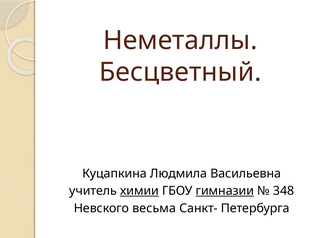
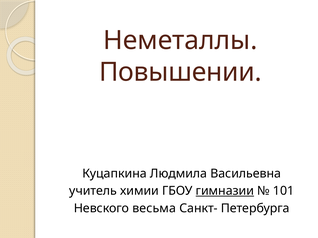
Бесцветный: Бесцветный -> Повышении
химии underline: present -> none
348: 348 -> 101
